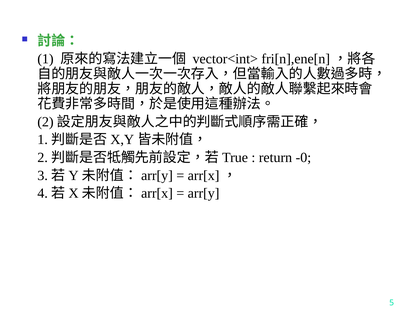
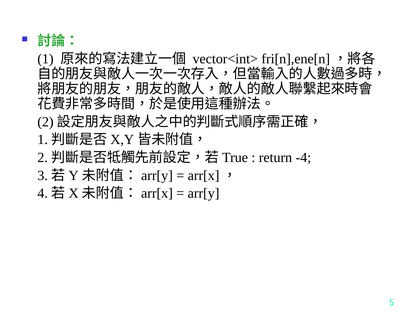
-0: -0 -> -4
